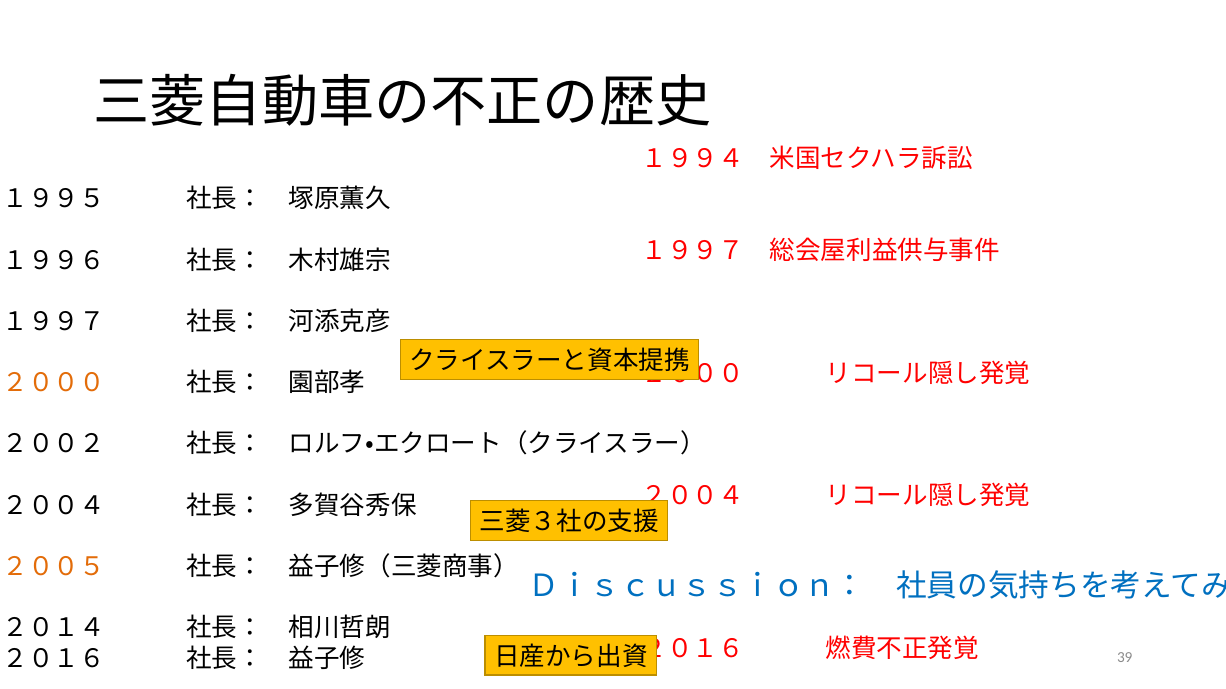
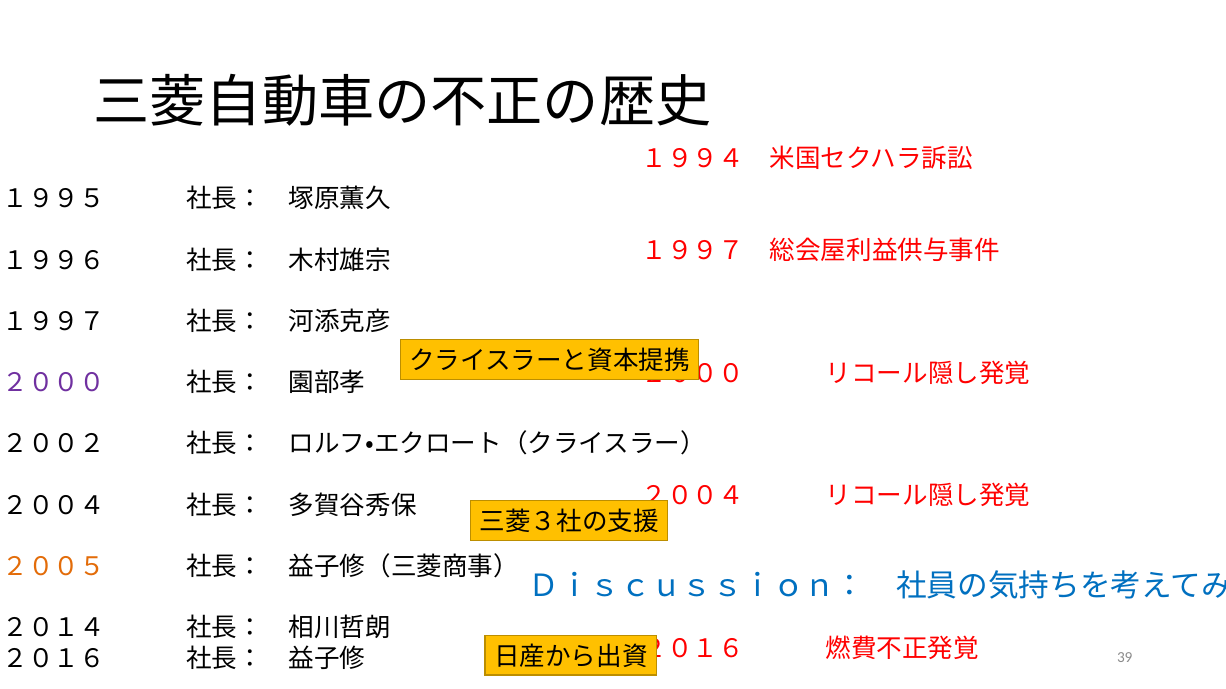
２０００ at (54, 384) colour: orange -> purple
